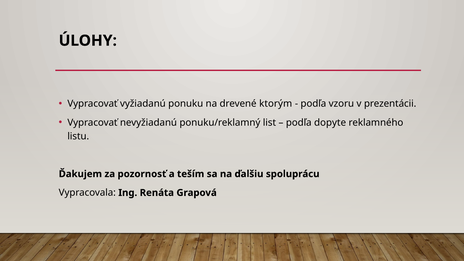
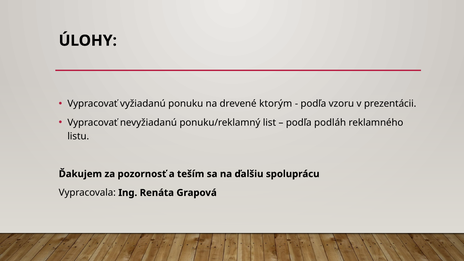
dopyte: dopyte -> podláh
